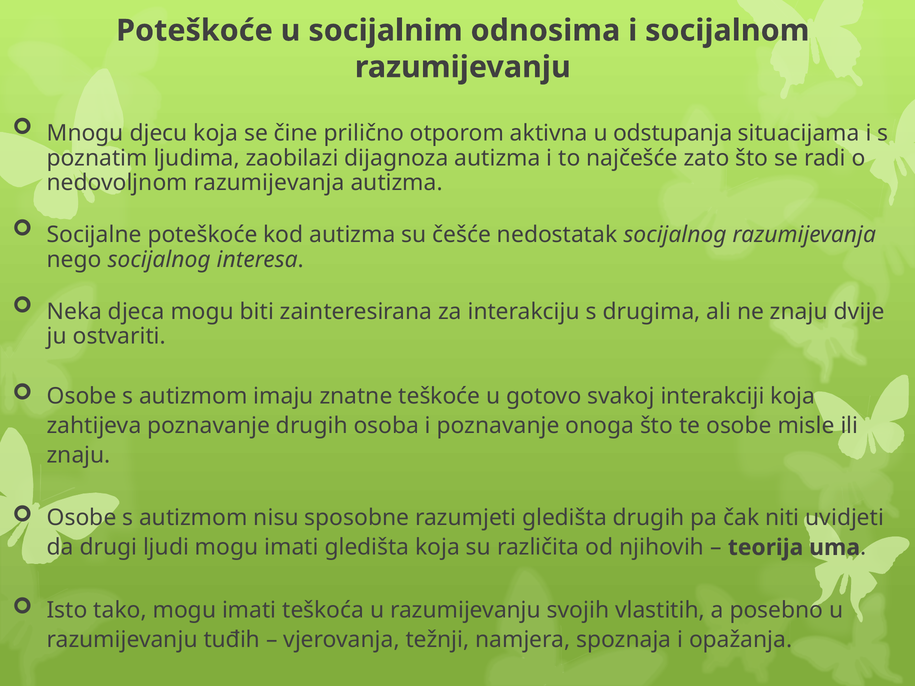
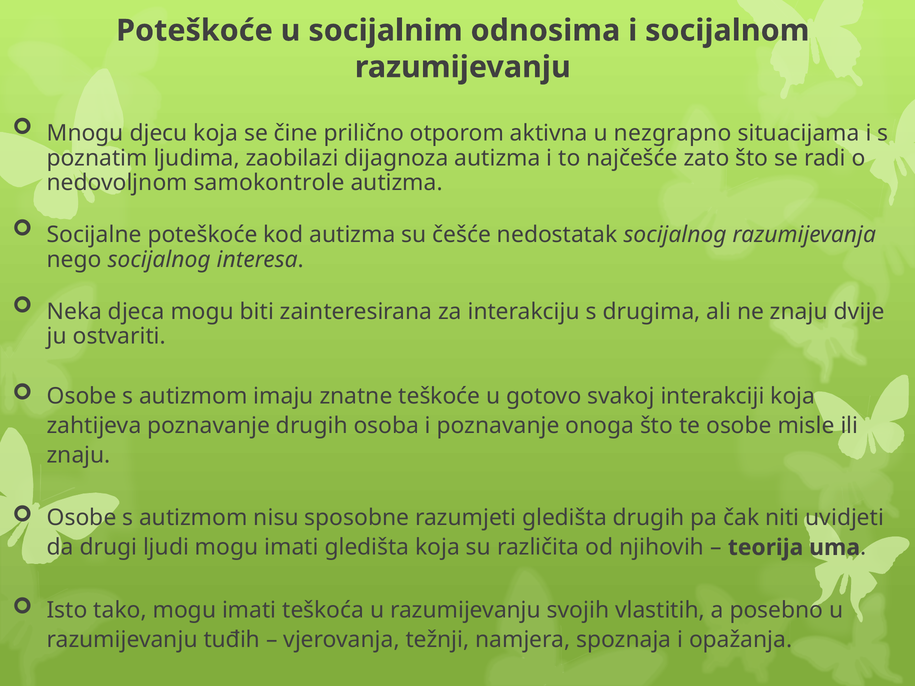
odstupanja: odstupanja -> nezgrapno
nedovoljnom razumijevanja: razumijevanja -> samokontrole
